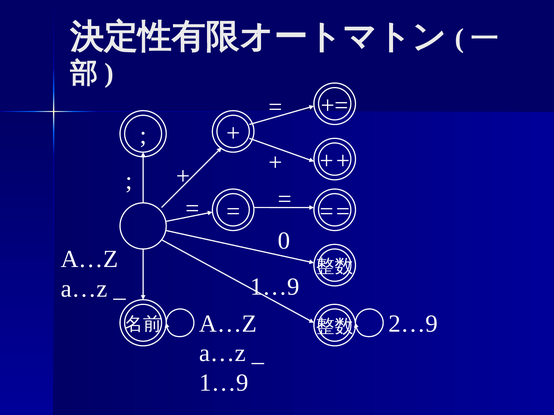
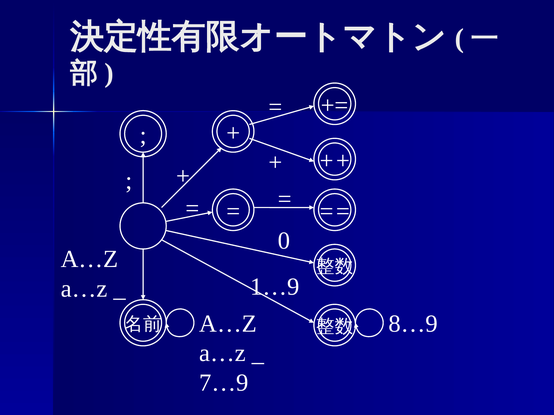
2…9: 2…9 -> 8…9
1…9 at (224, 383): 1…9 -> 7…9
